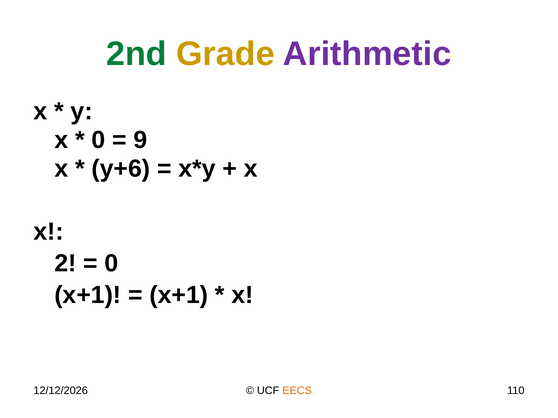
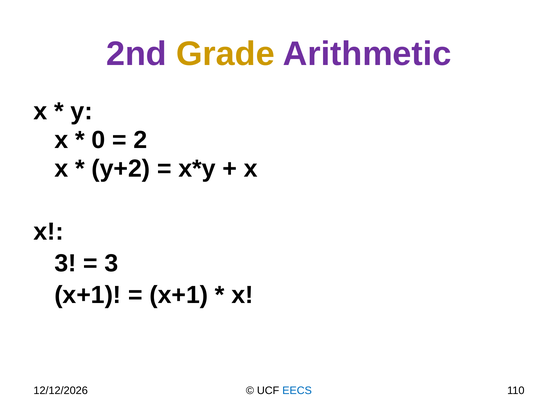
2nd colour: green -> purple
9: 9 -> 2
y+6: y+6 -> y+2
2 at (65, 264): 2 -> 3
0 at (112, 264): 0 -> 3
EECS colour: orange -> blue
